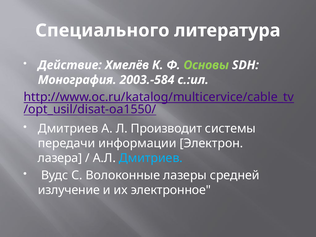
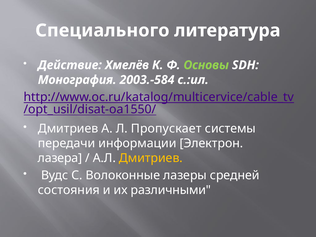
Производит: Производит -> Пропускает
Дмитриев at (151, 158) colour: light blue -> yellow
излучение: излучение -> состояния
электронное: электронное -> различными
